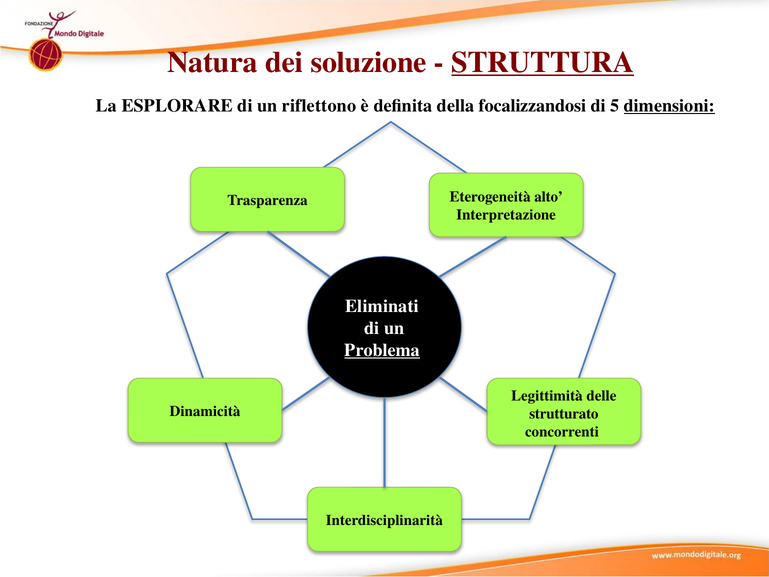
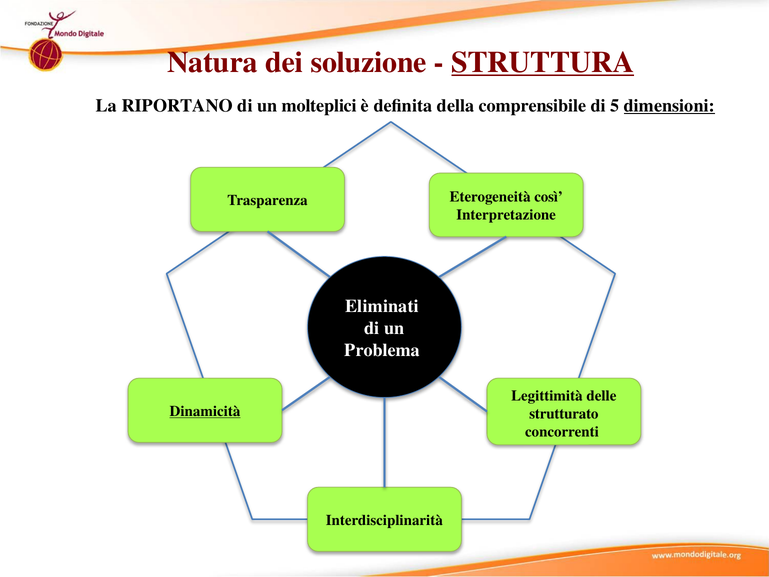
ESPLORARE: ESPLORARE -> RIPORTANO
riflettono: riflettono -> molteplici
focalizzandosi: focalizzandosi -> comprensibile
alto: alto -> così
Problema underline: present -> none
Dinamicità underline: none -> present
